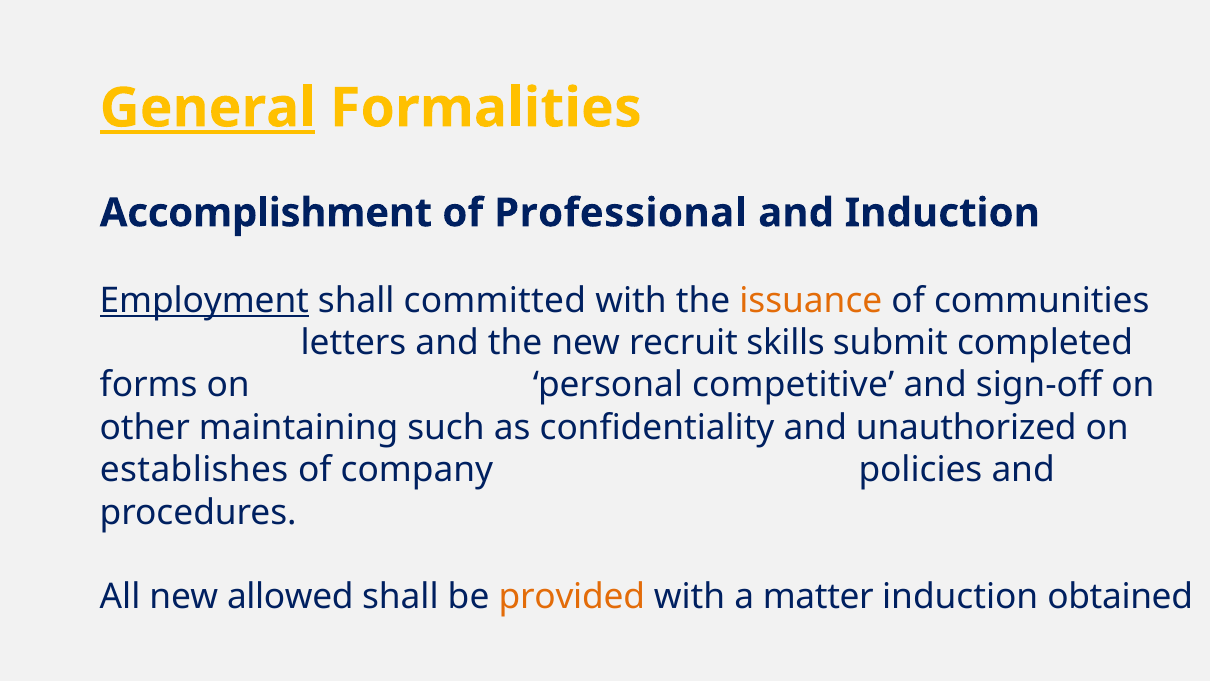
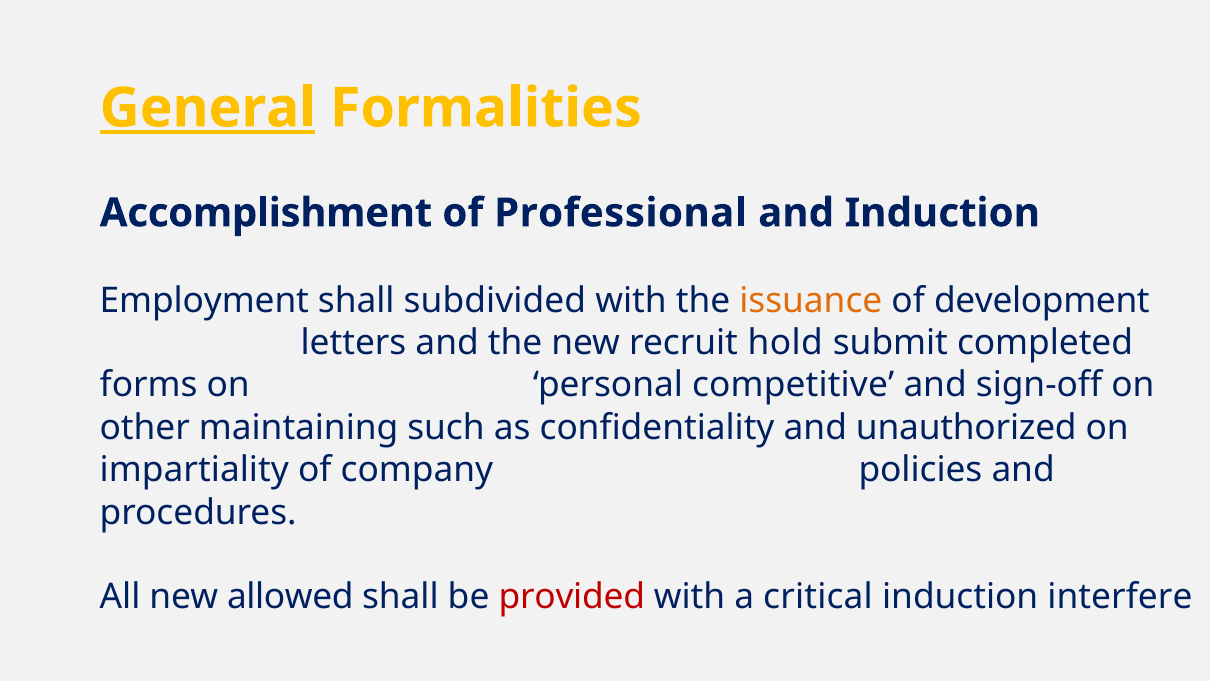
Employment underline: present -> none
committed: committed -> subdivided
communities: communities -> development
skills: skills -> hold
establishes: establishes -> impartiality
provided colour: orange -> red
matter: matter -> critical
obtained: obtained -> interfere
